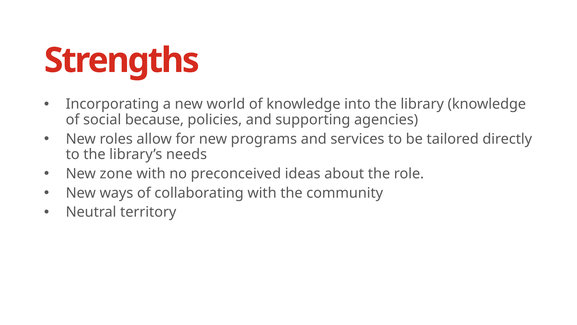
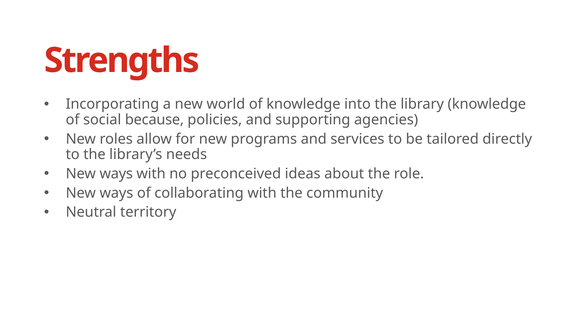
zone at (116, 174): zone -> ways
